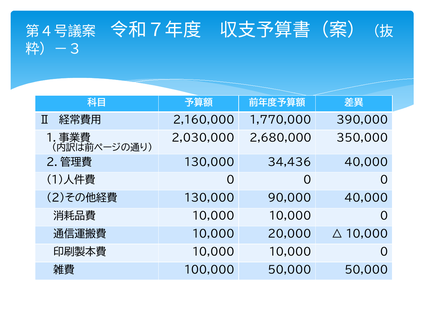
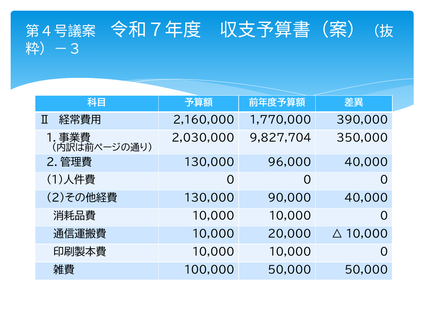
2,680,000: 2,680,000 -> 9,827,704
34,436: 34,436 -> 96,000
